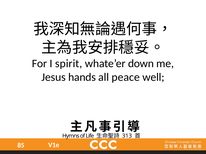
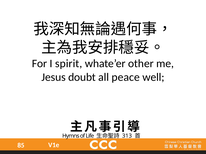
down: down -> other
hands: hands -> doubt
